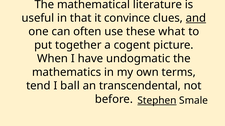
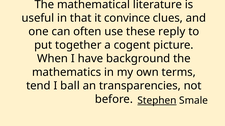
and underline: present -> none
what: what -> reply
undogmatic: undogmatic -> background
transcendental: transcendental -> transparencies
